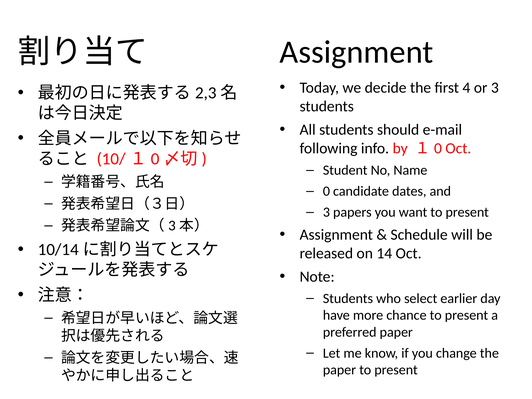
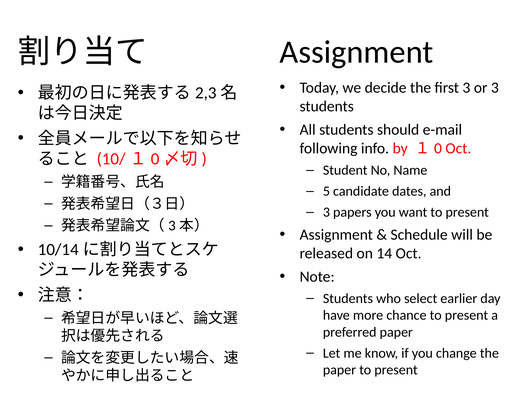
first 4: 4 -> 3
0: 0 -> 5
